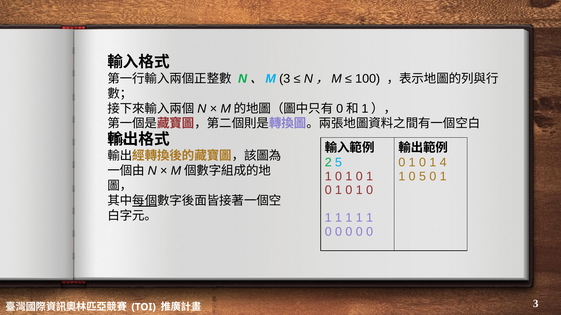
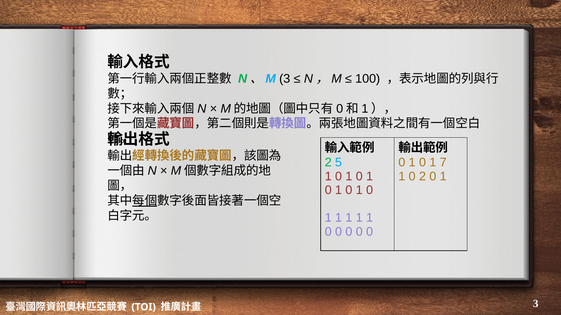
4: 4 -> 7
0 5: 5 -> 2
